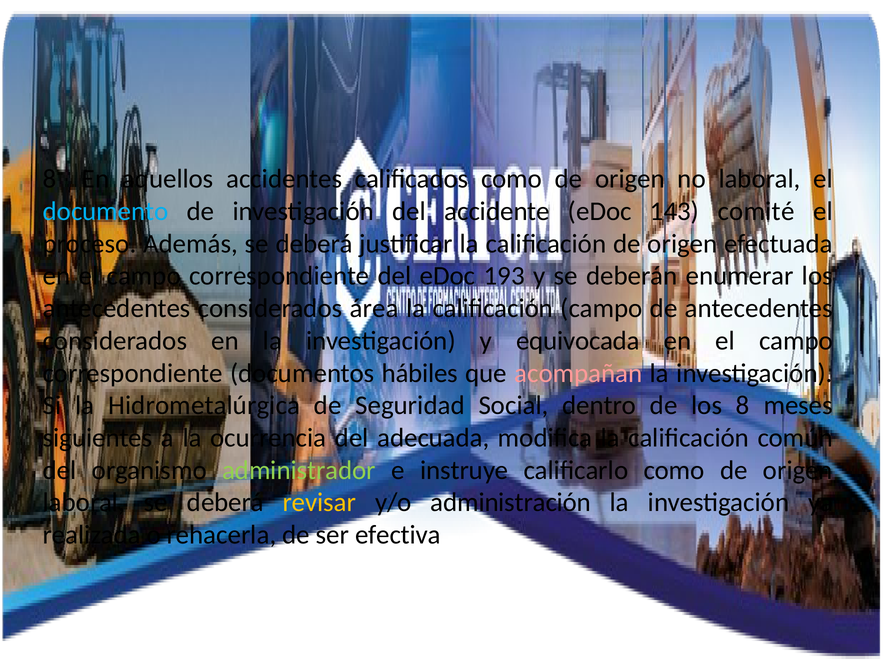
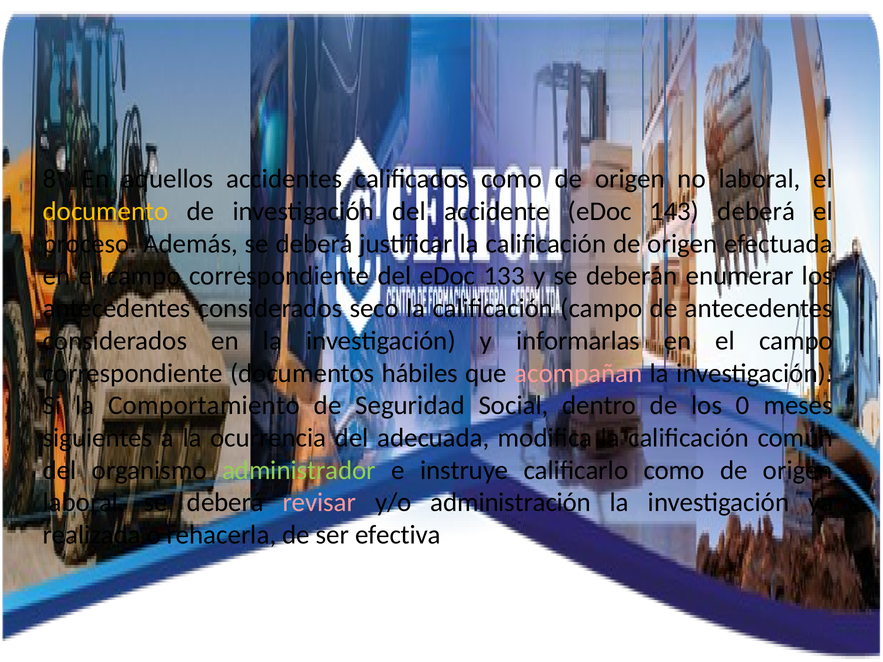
documento colour: light blue -> yellow
143 comité: comité -> deberá
193: 193 -> 133
área: área -> seco
equivocada: equivocada -> informarlas
Hidrometalúrgica: Hidrometalúrgica -> Comportamiento
los 8: 8 -> 0
revisar colour: yellow -> pink
